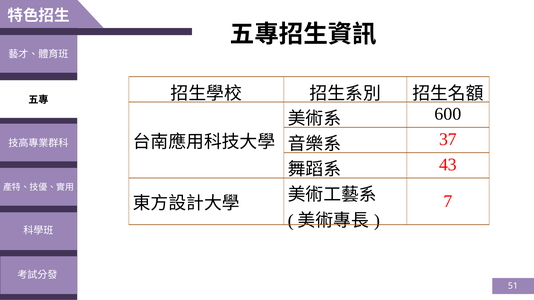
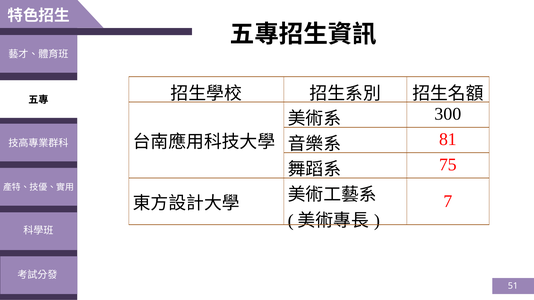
600: 600 -> 300
37: 37 -> 81
43: 43 -> 75
